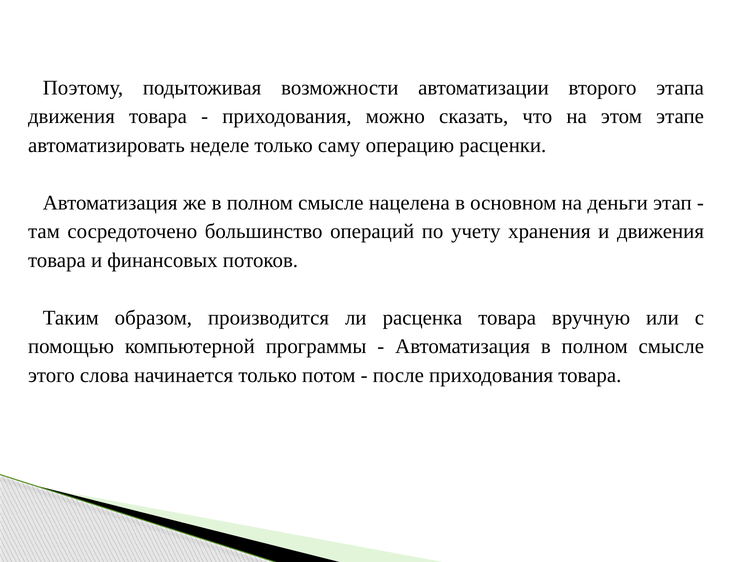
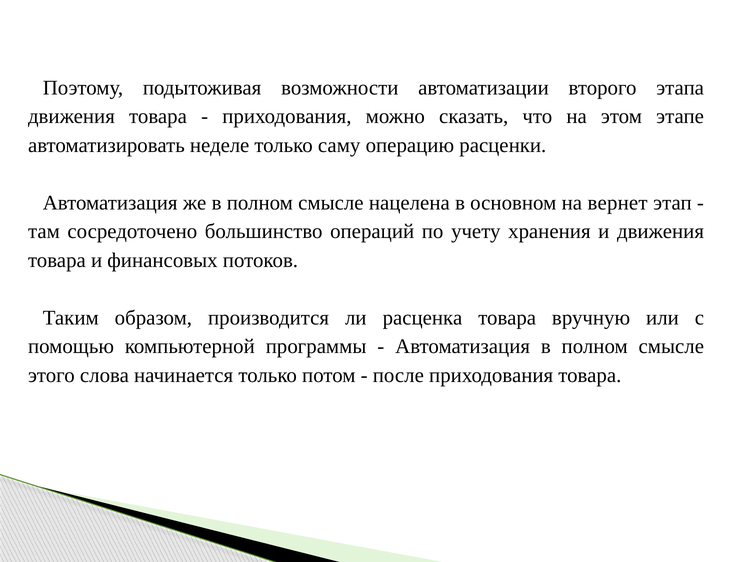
деньги: деньги -> вернет
